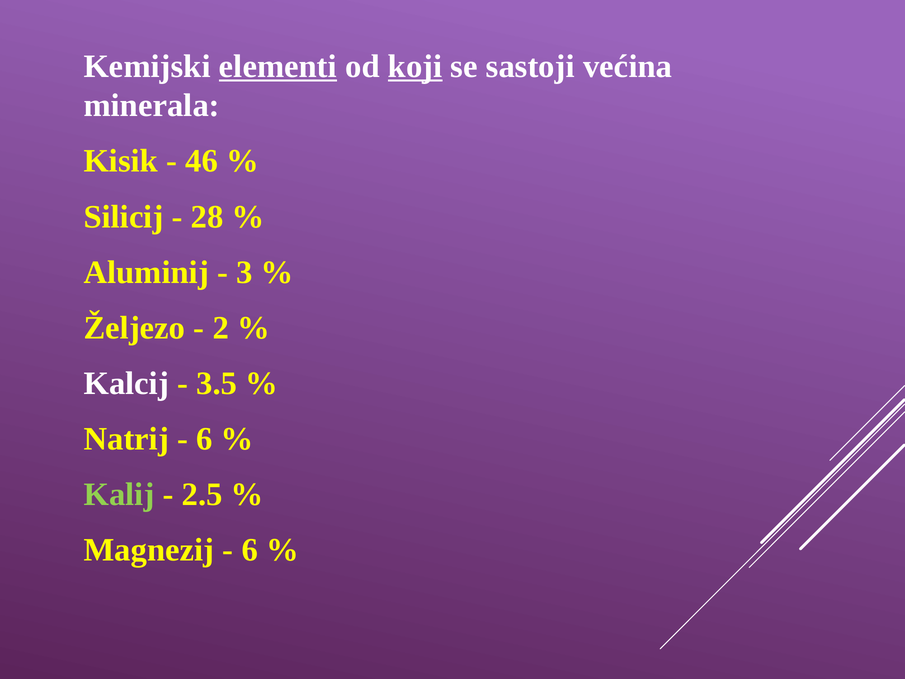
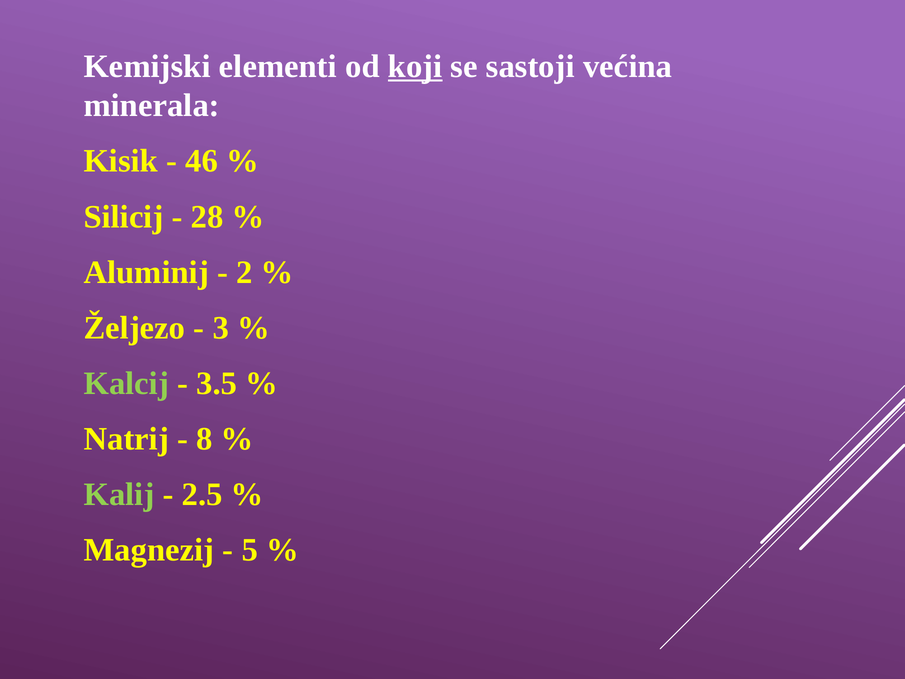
elementi underline: present -> none
3: 3 -> 2
2: 2 -> 3
Kalcij colour: white -> light green
6 at (204, 439): 6 -> 8
6 at (250, 550): 6 -> 5
